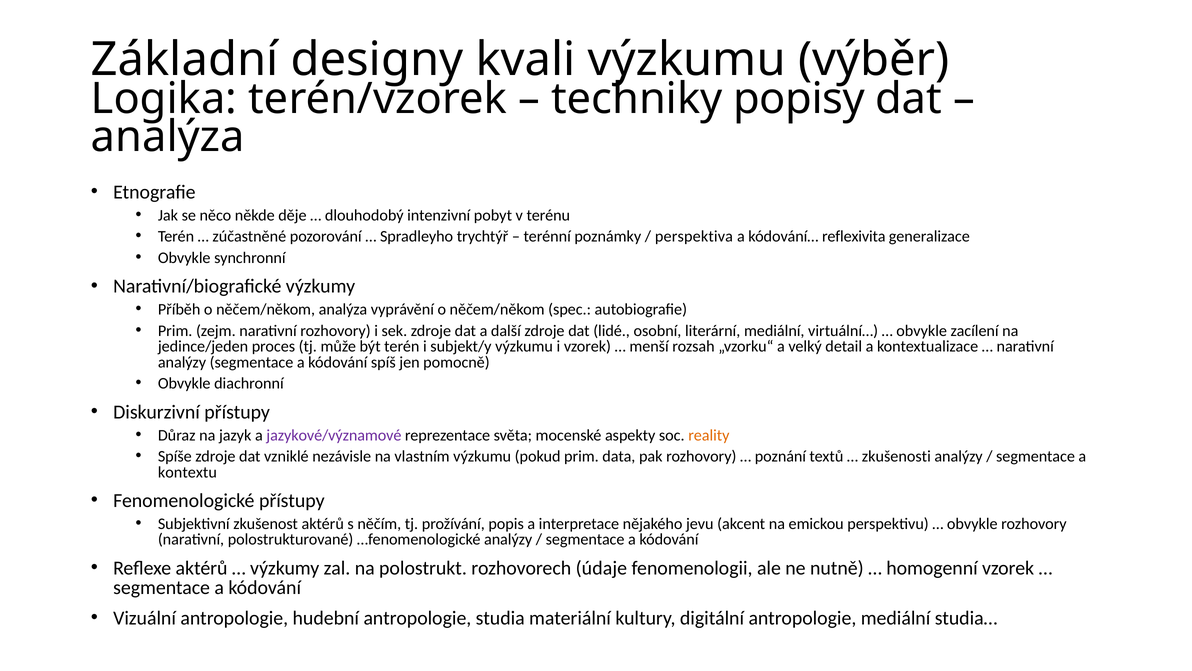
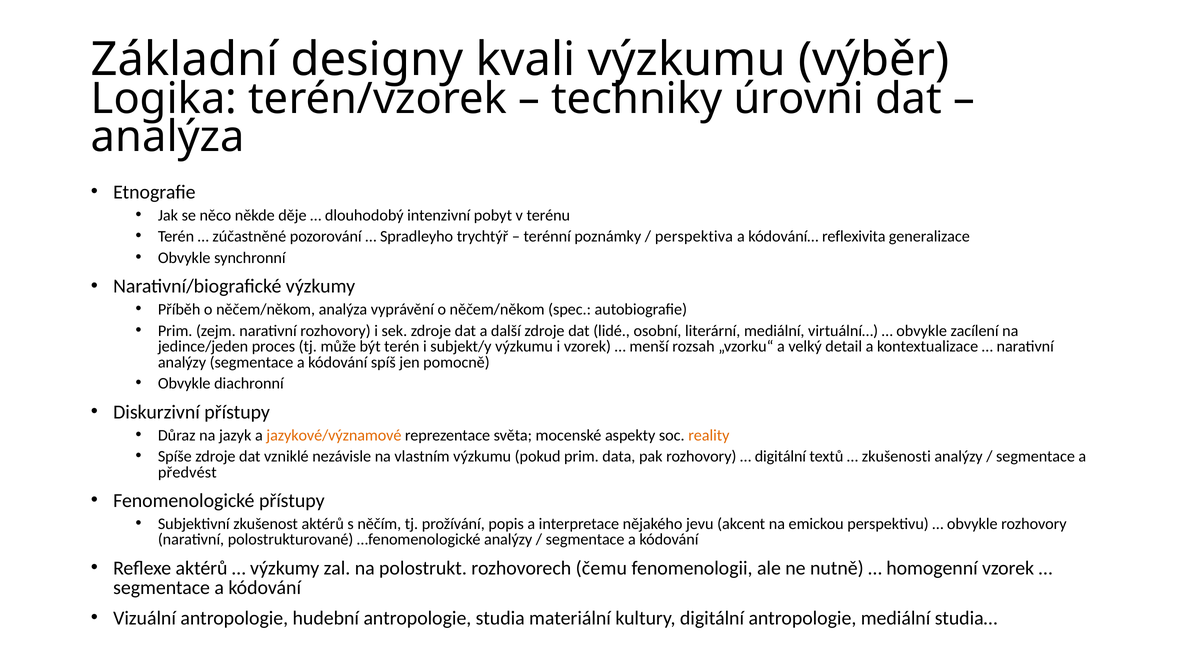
popisy: popisy -> úrovni
jazykové/významové colour: purple -> orange
poznání at (780, 456): poznání -> digitální
kontextu: kontextu -> předvést
údaje: údaje -> čemu
